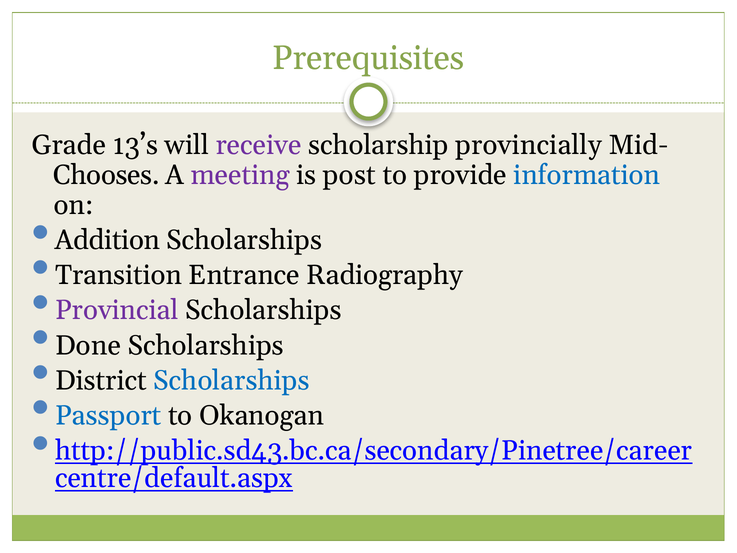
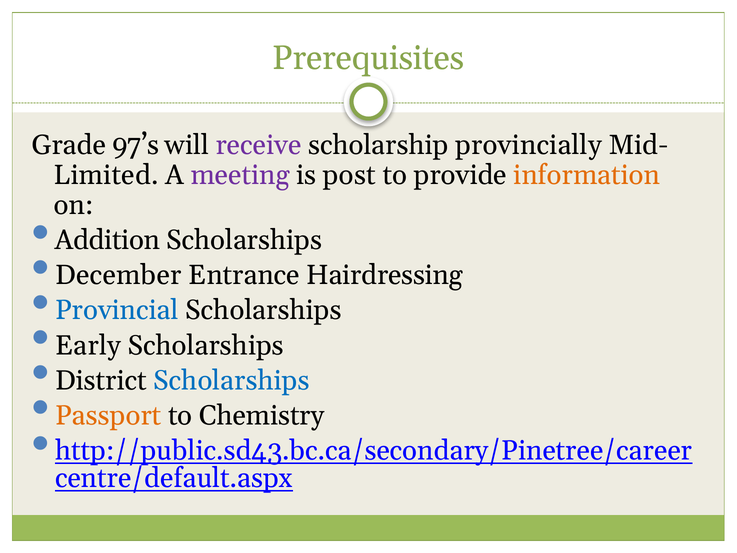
13’s: 13’s -> 97’s
Chooses: Chooses -> Limited
information colour: blue -> orange
Transition: Transition -> December
Radiography: Radiography -> Hairdressing
Provincial colour: purple -> blue
Done: Done -> Early
Passport colour: blue -> orange
Okanogan: Okanogan -> Chemistry
